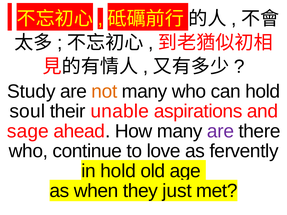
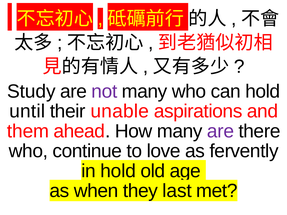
not colour: orange -> purple
soul: soul -> until
sage: sage -> them
just: just -> last
